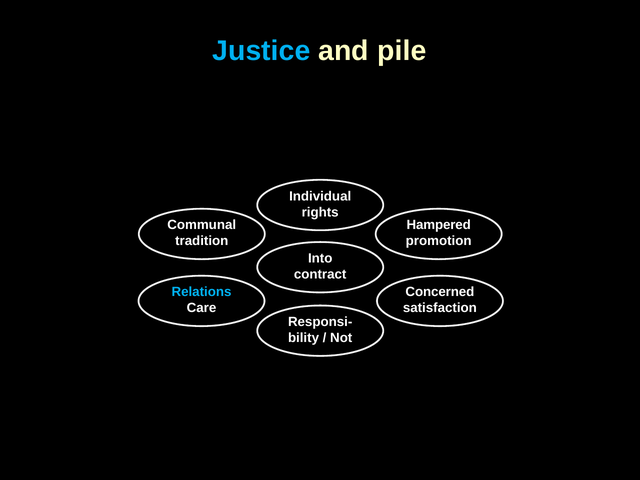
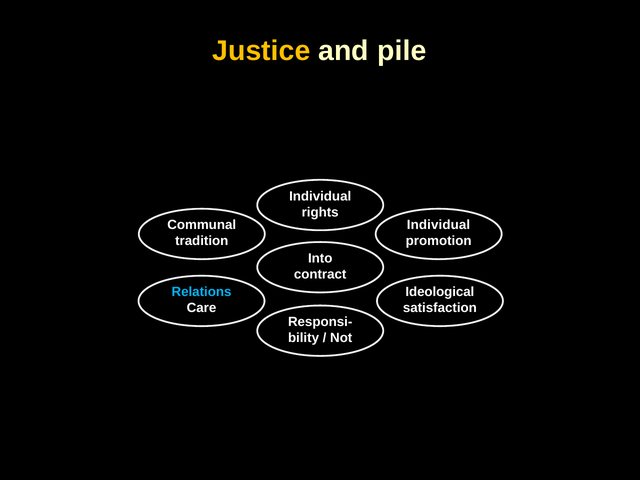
Justice colour: light blue -> yellow
Hampered at (439, 225): Hampered -> Individual
Concerned: Concerned -> Ideological
